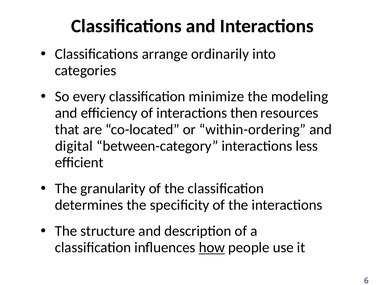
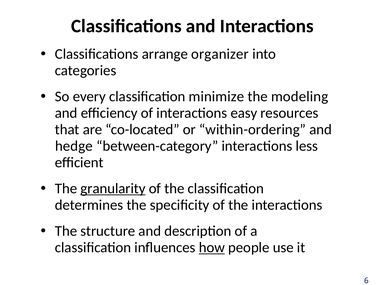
ordinarily: ordinarily -> organizer
then: then -> easy
digital: digital -> hedge
granularity underline: none -> present
